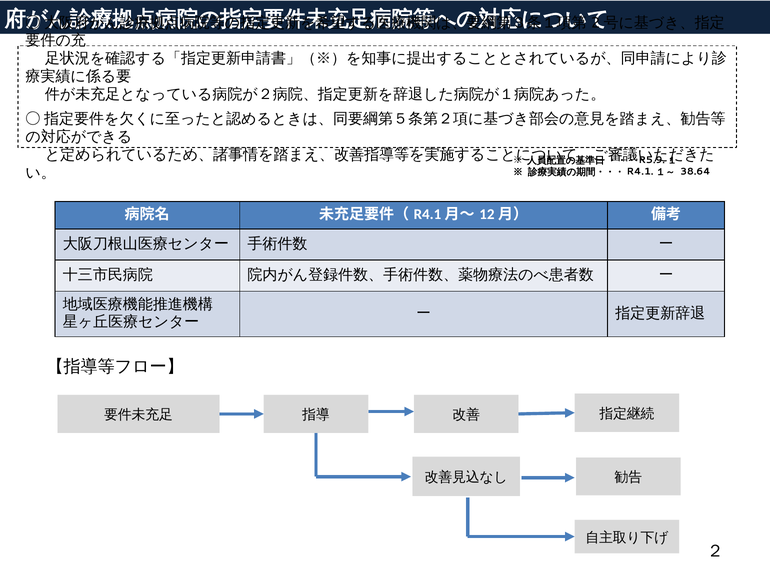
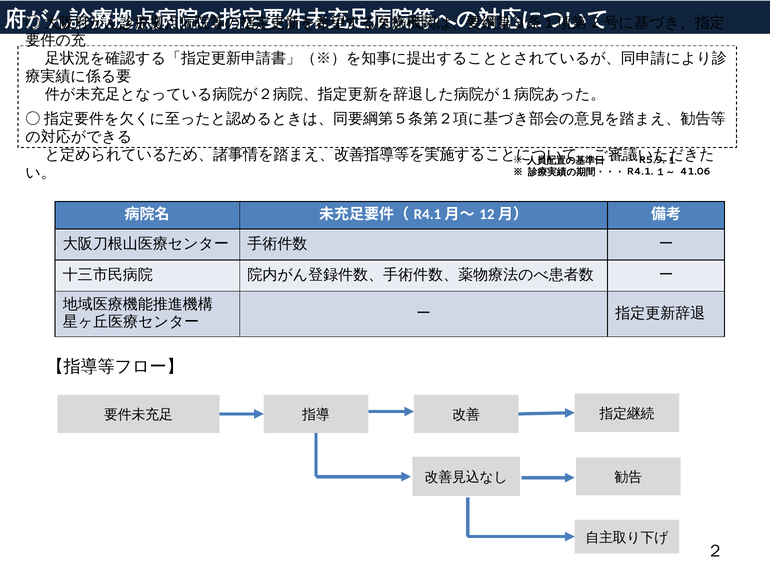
38.64: 38.64 -> 41.06
